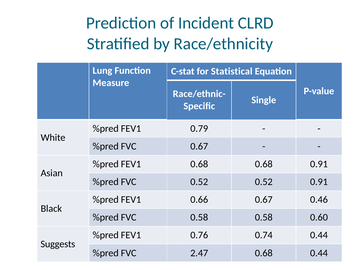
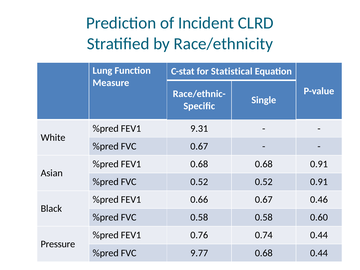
0.79: 0.79 -> 9.31
Suggests: Suggests -> Pressure
2.47: 2.47 -> 9.77
